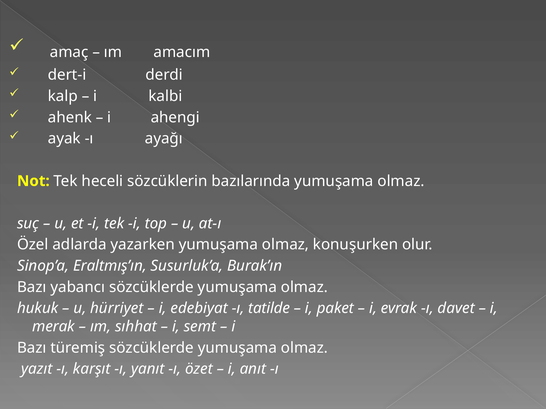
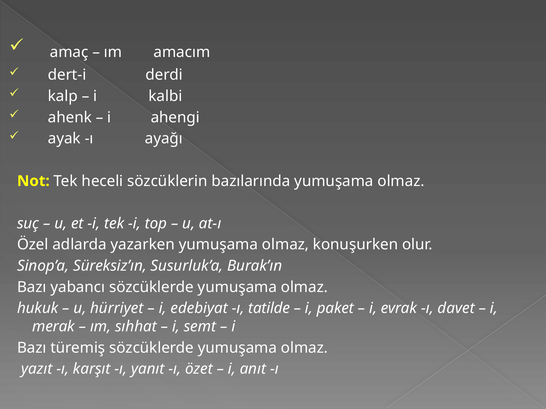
Eraltmış’ın: Eraltmış’ın -> Süreksiz’ın
